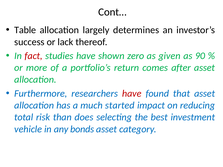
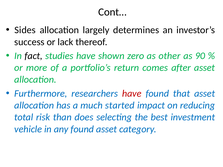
Table: Table -> Sides
fact colour: red -> black
given: given -> other
any bonds: bonds -> found
